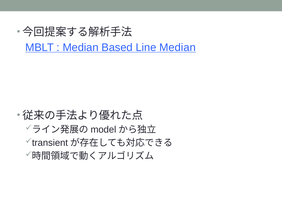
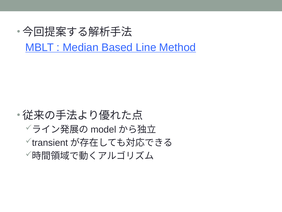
Line Median: Median -> Method
